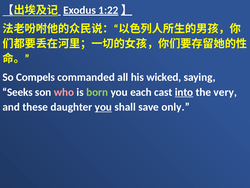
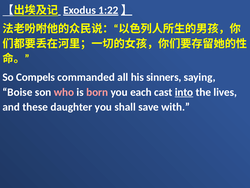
wicked: wicked -> sinners
Seeks: Seeks -> Boise
born colour: light green -> pink
very: very -> lives
you at (103, 107) underline: present -> none
only: only -> with
